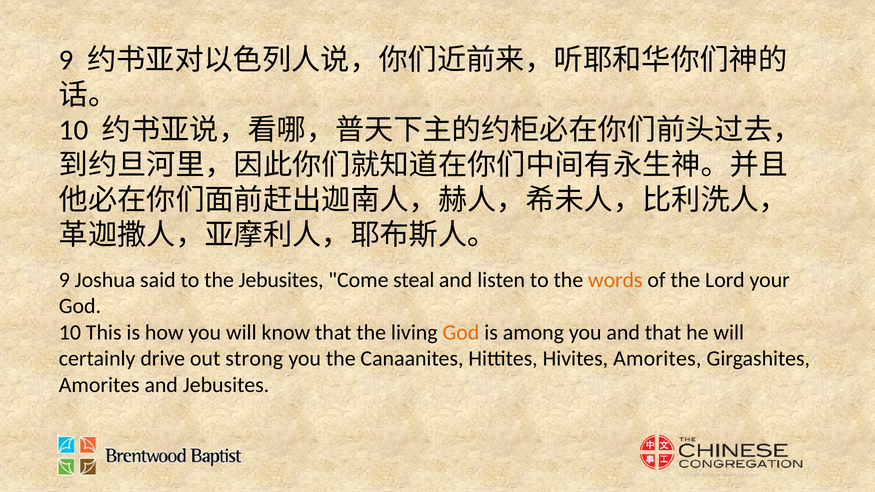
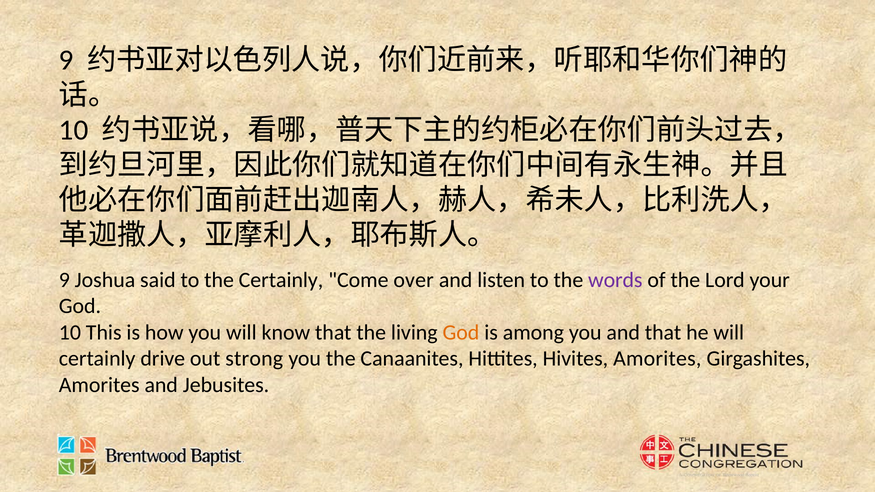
the Jebusites: Jebusites -> Certainly
steal: steal -> over
words colour: orange -> purple
